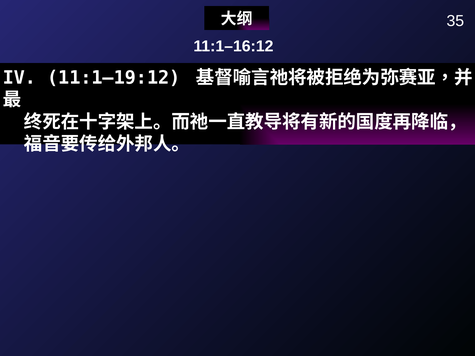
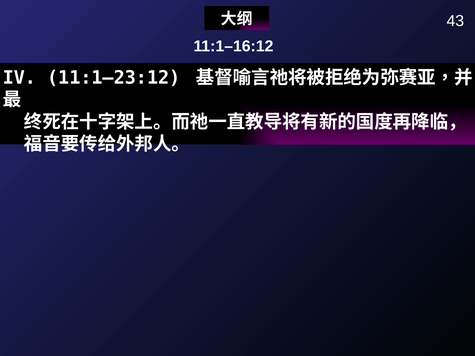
35: 35 -> 43
11:1—19:12: 11:1—19:12 -> 11:1—23:12
